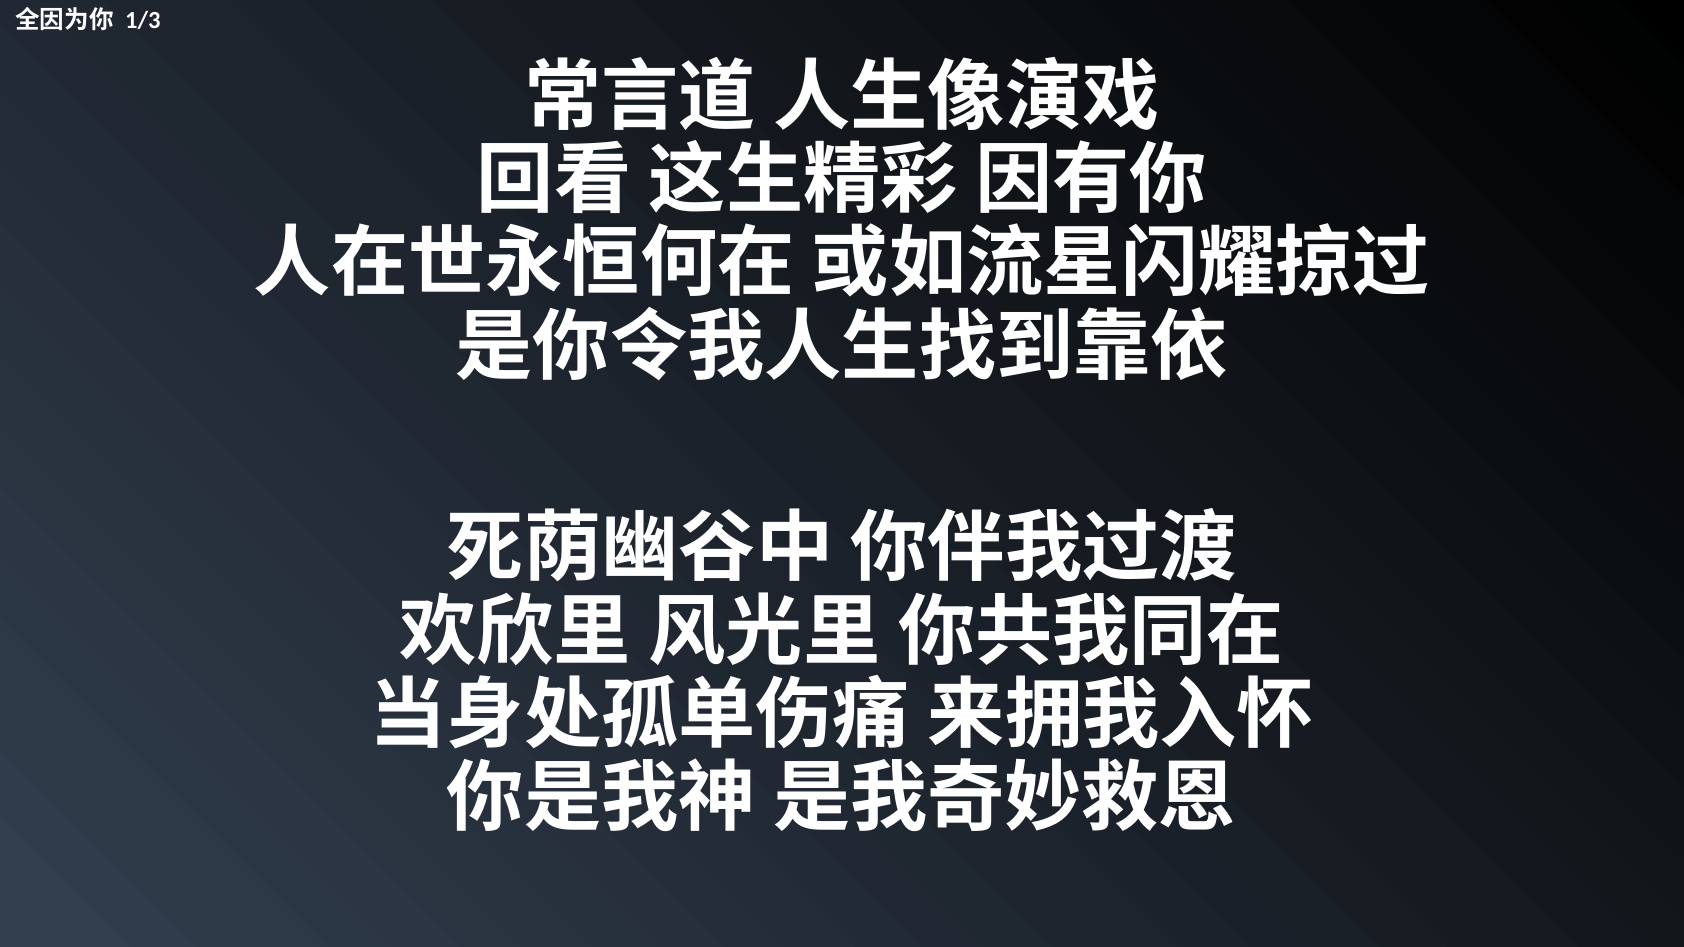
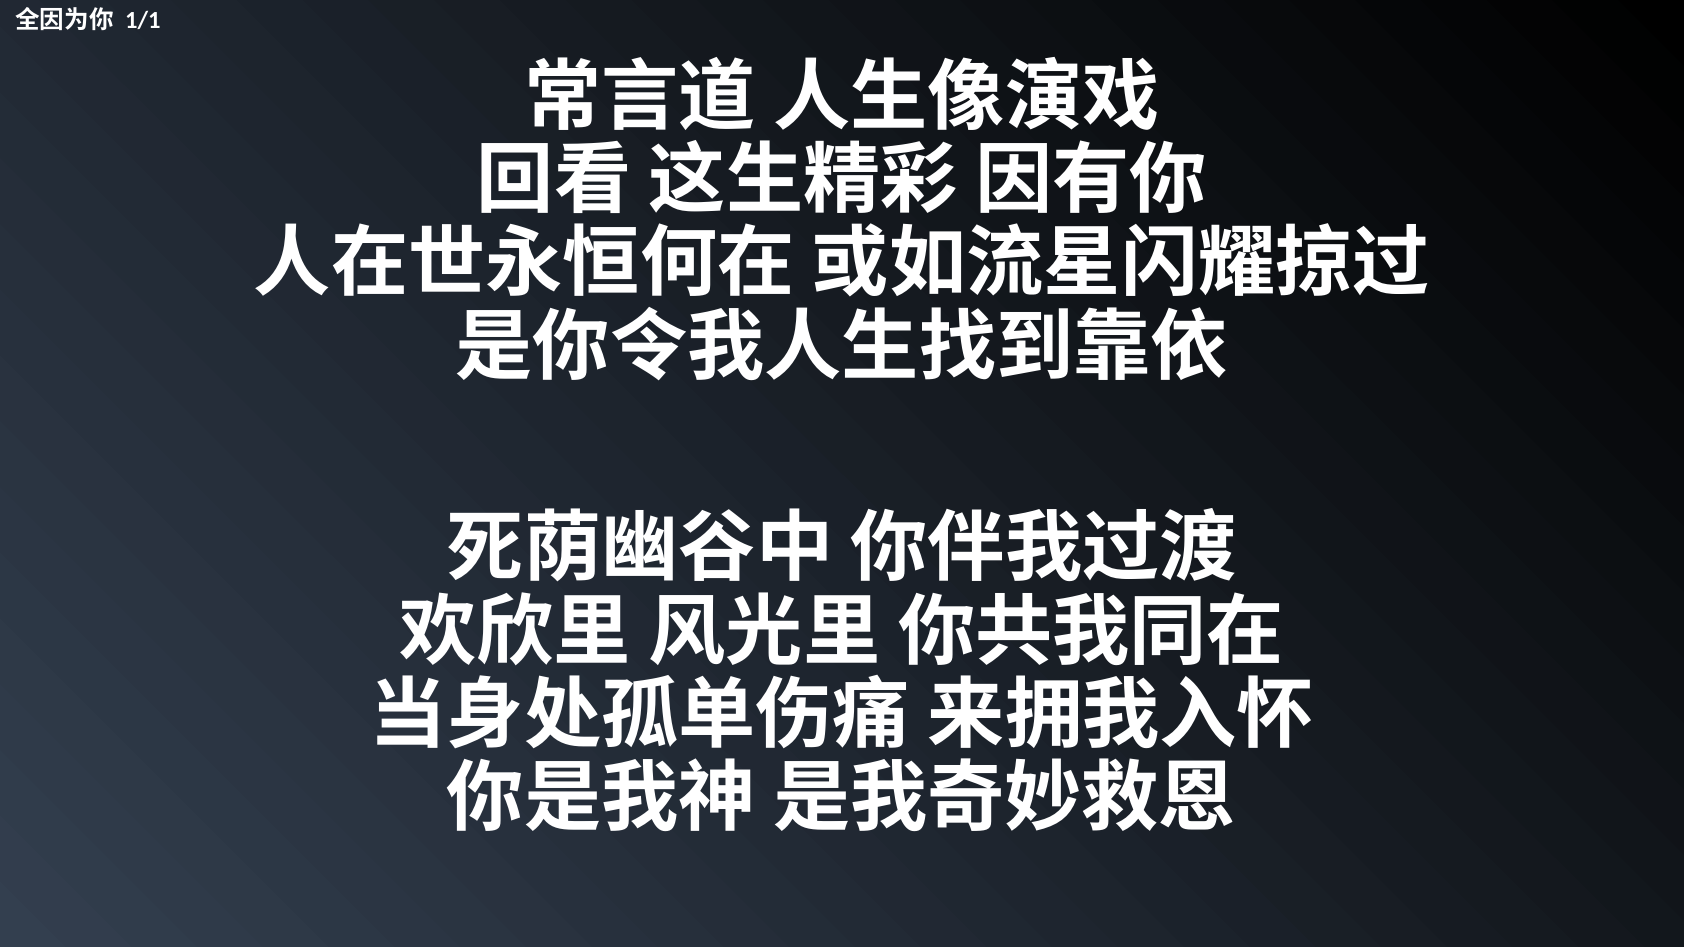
1/3: 1/3 -> 1/1
